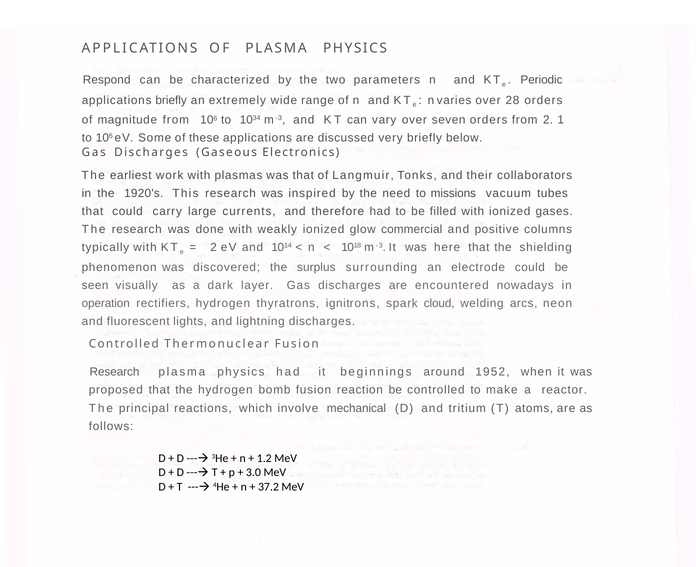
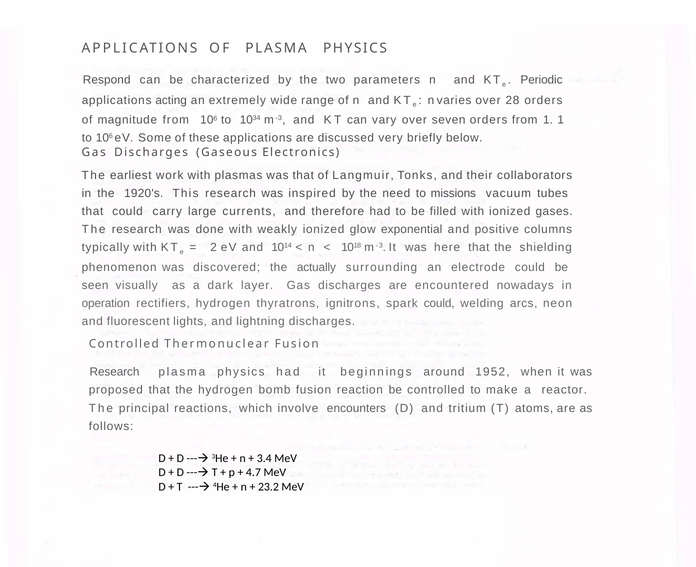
applications briefly: briefly -> acting
from 2: 2 -> 1
commercial: commercial -> exponential
surplus: surplus -> actually
spark cloud: cloud -> could
mechanical: mechanical -> encounters
1.2: 1.2 -> 3.4
3.0: 3.0 -> 4.7
37.2: 37.2 -> 23.2
